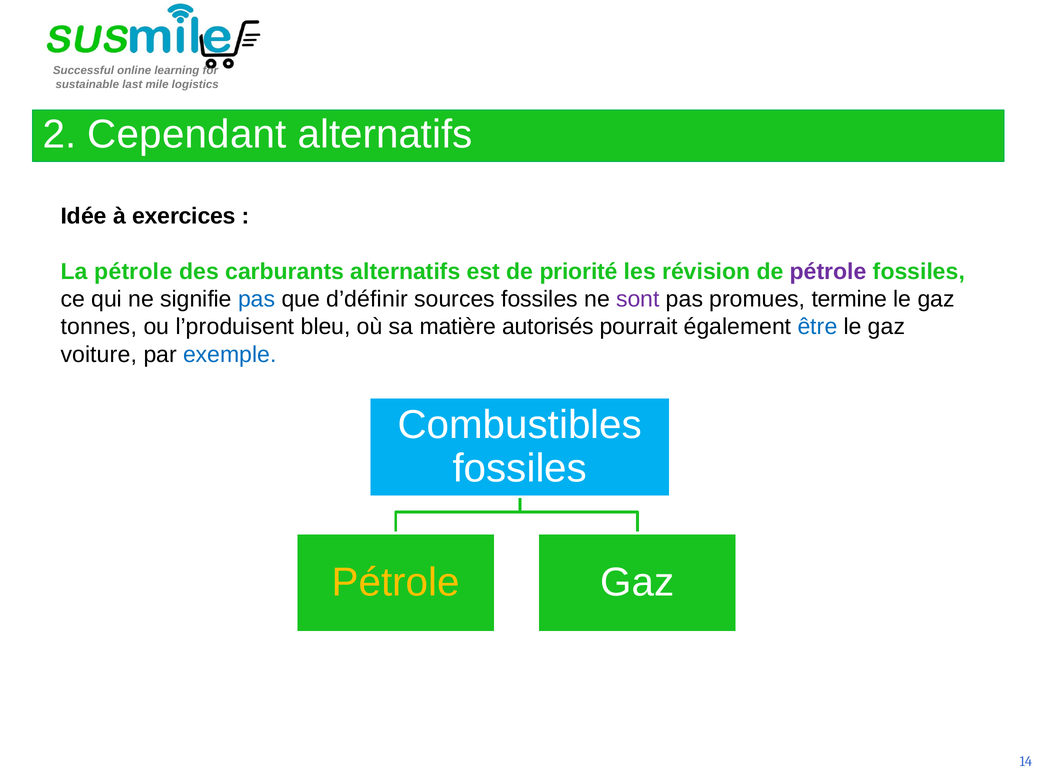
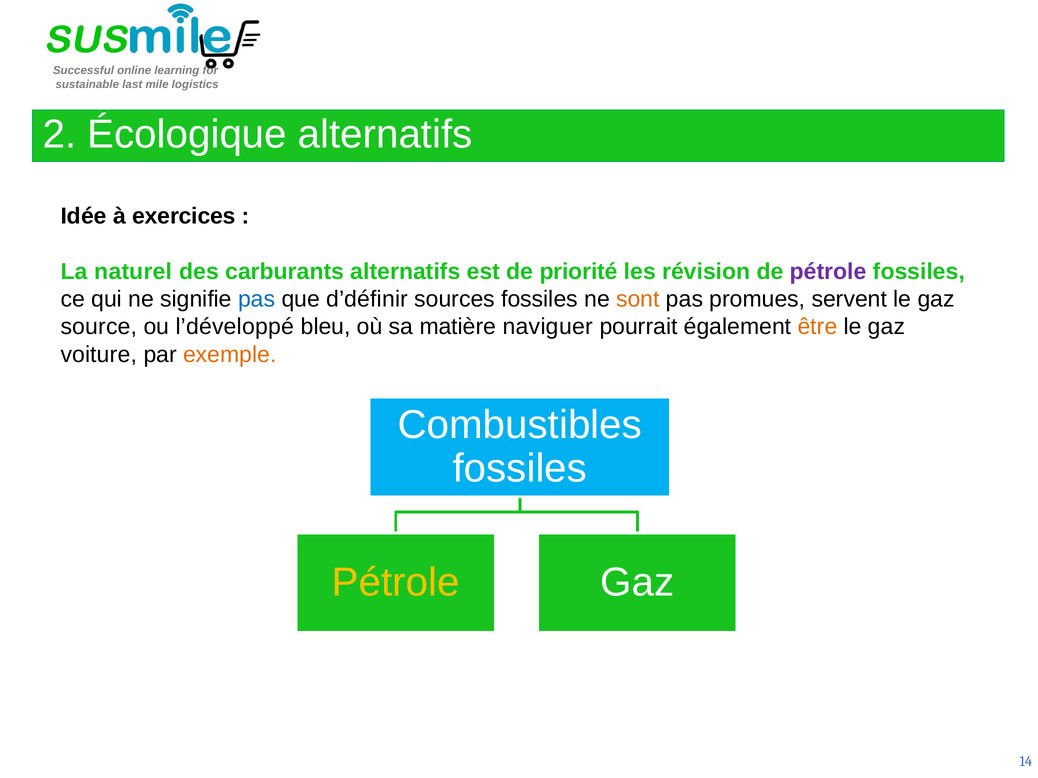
Cependant: Cependant -> Écologique
La pétrole: pétrole -> naturel
sont colour: purple -> orange
termine: termine -> servent
tonnes: tonnes -> source
l’produisent: l’produisent -> l’développé
autorisés: autorisés -> naviguer
être colour: blue -> orange
exemple colour: blue -> orange
